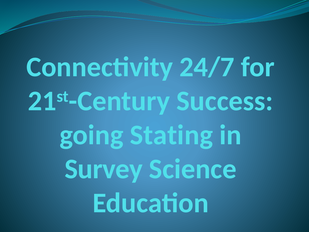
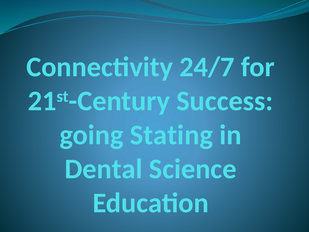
Survey: Survey -> Dental
